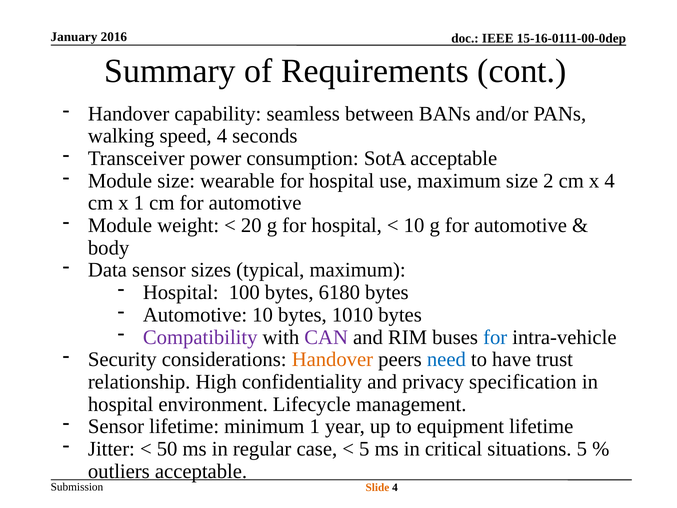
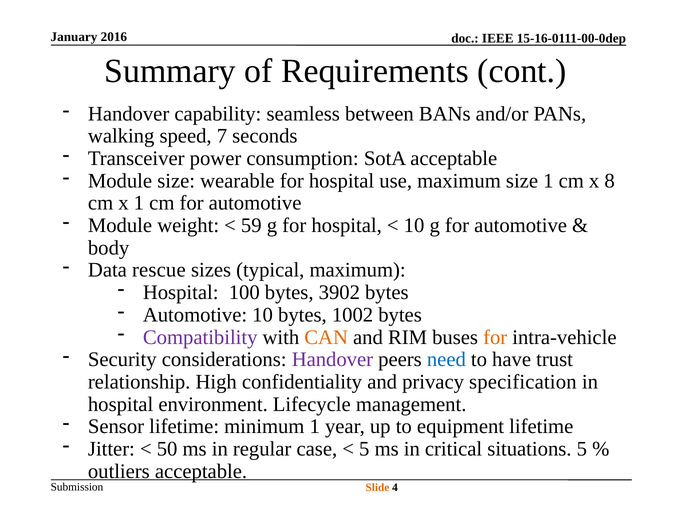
speed 4: 4 -> 7
size 2: 2 -> 1
x 4: 4 -> 8
20: 20 -> 59
Data sensor: sensor -> rescue
6180: 6180 -> 3902
1010: 1010 -> 1002
CAN colour: purple -> orange
for at (495, 337) colour: blue -> orange
Handover at (332, 359) colour: orange -> purple
